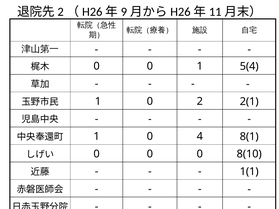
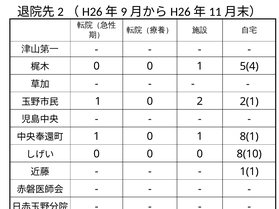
1 0 4: 4 -> 1
